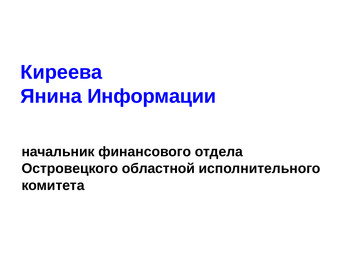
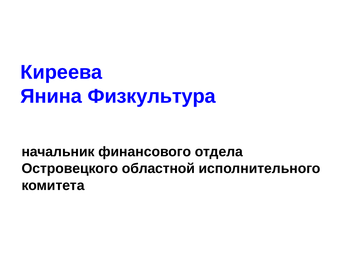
Информации: Информации -> Физкультура
